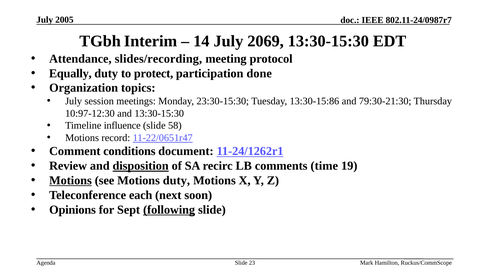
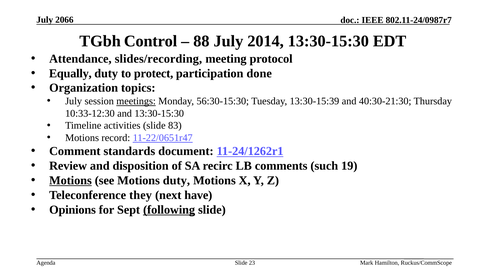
2005: 2005 -> 2066
Interim: Interim -> Control
14: 14 -> 88
2069: 2069 -> 2014
meetings underline: none -> present
23:30-15:30: 23:30-15:30 -> 56:30-15:30
13:30-15:86: 13:30-15:86 -> 13:30-15:39
79:30-21:30: 79:30-21:30 -> 40:30-21:30
10:97-12:30: 10:97-12:30 -> 10:33-12:30
influence: influence -> activities
58: 58 -> 83
conditions: conditions -> standards
disposition underline: present -> none
time: time -> such
each: each -> they
soon: soon -> have
